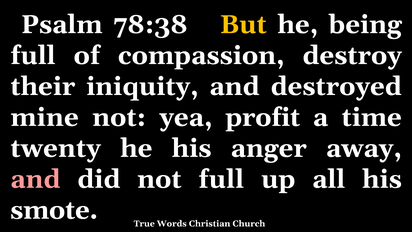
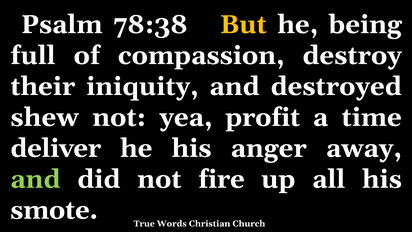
mine: mine -> shew
twenty: twenty -> deliver
and at (35, 179) colour: pink -> light green
not full: full -> fire
